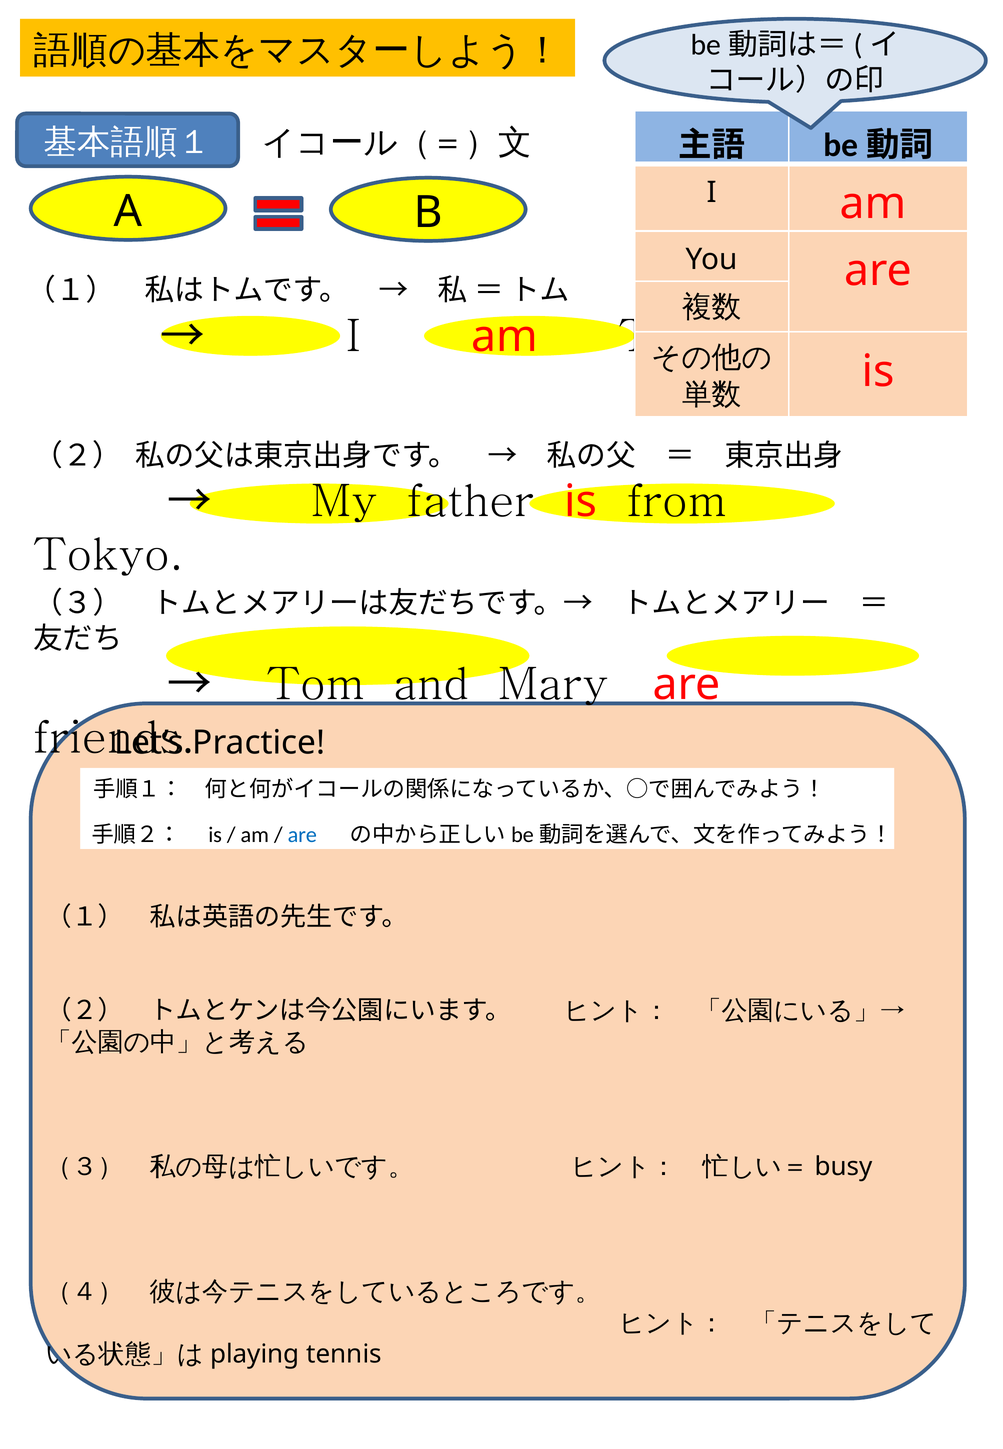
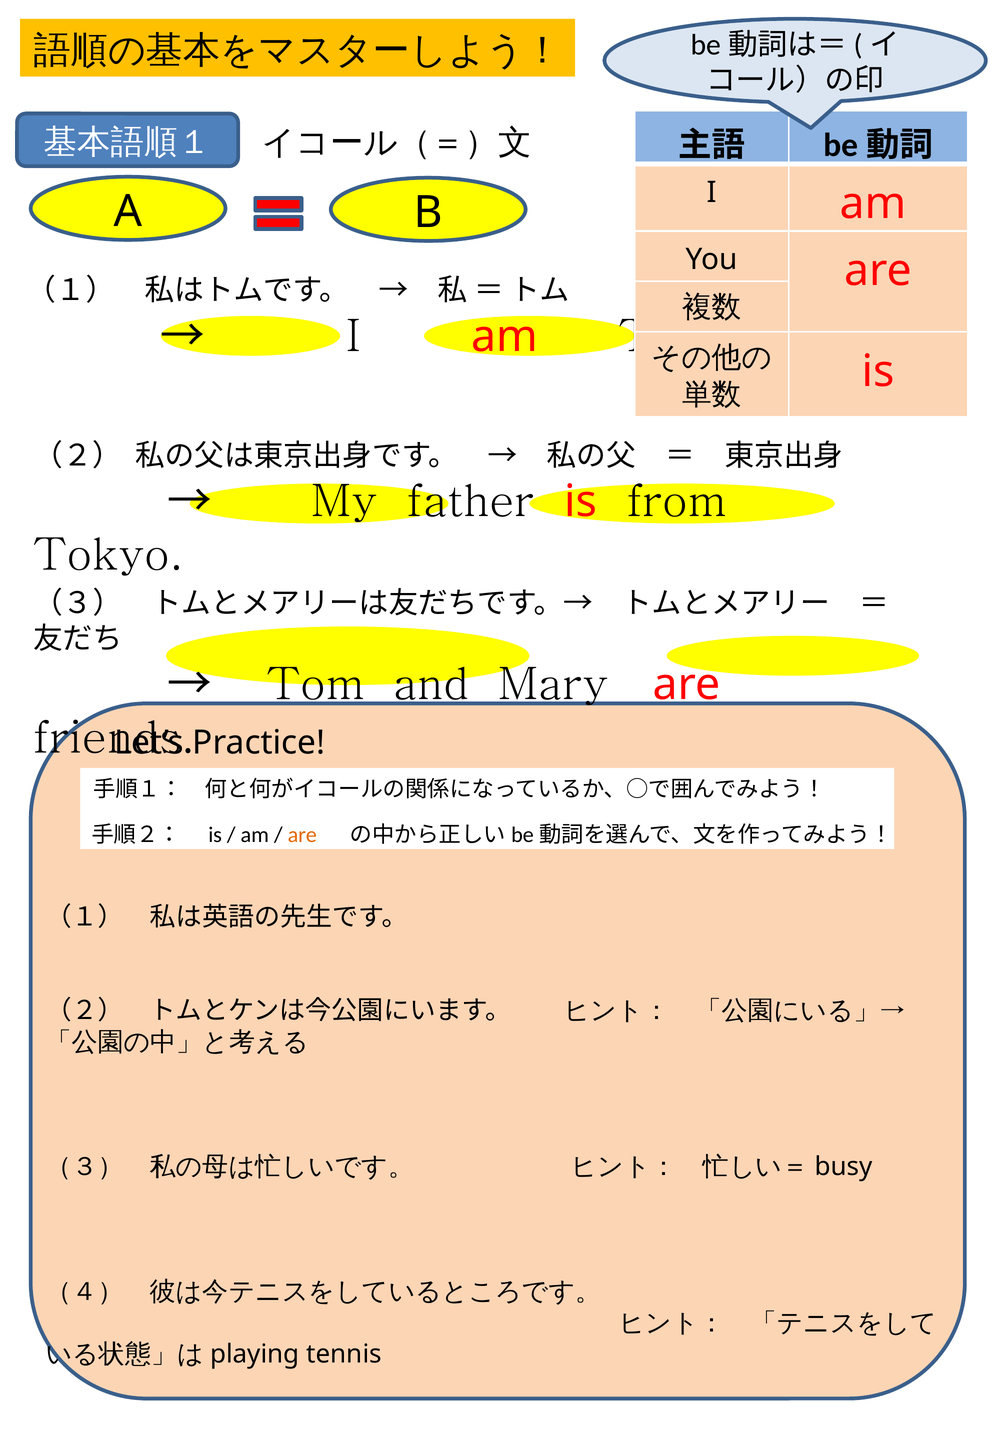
are at (302, 835) colour: blue -> orange
